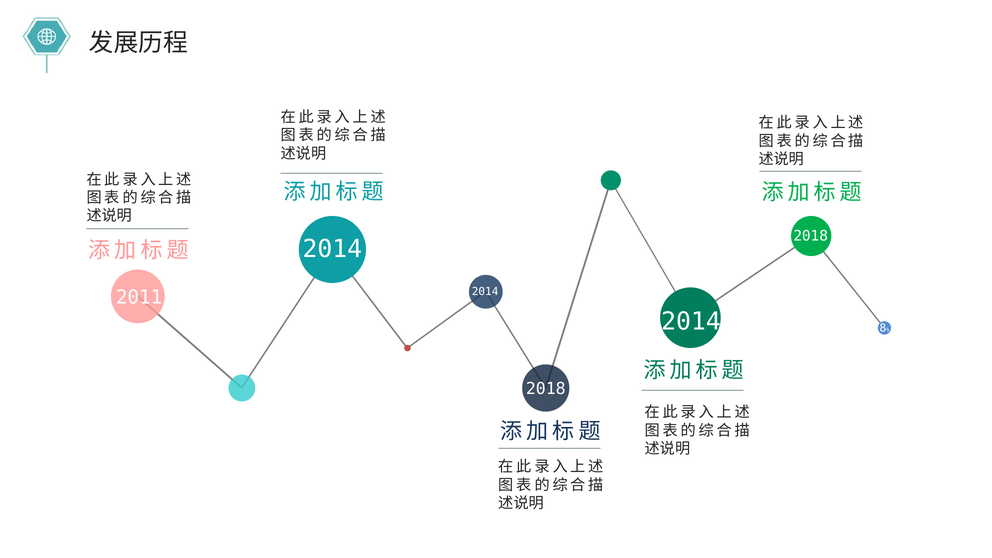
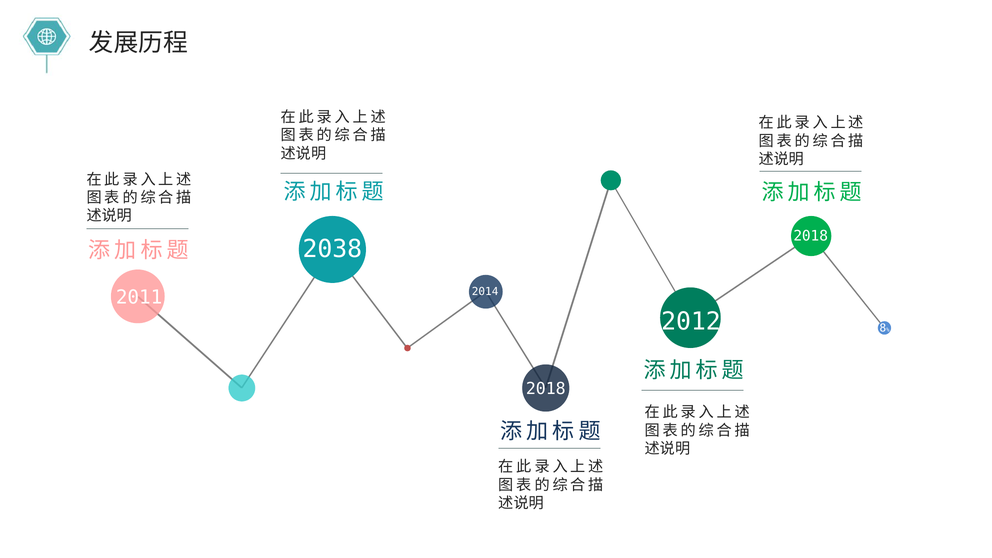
2014 at (332, 249): 2014 -> 2038
2014 at (691, 322): 2014 -> 2012
